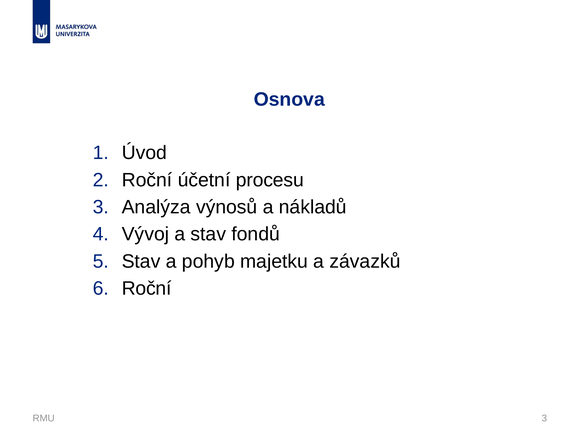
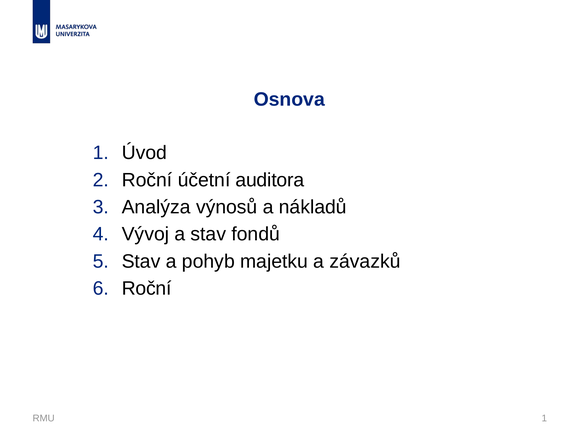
procesu: procesu -> auditora
RMU 3: 3 -> 1
